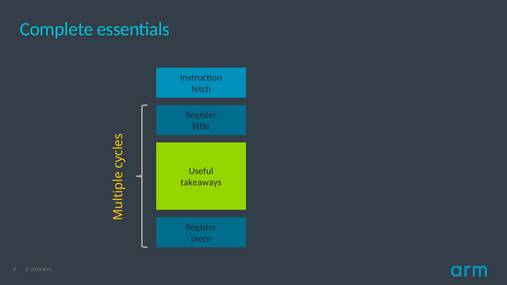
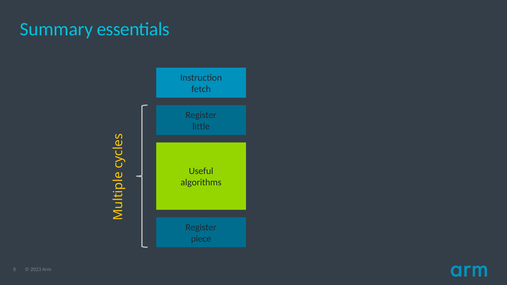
Complete: Complete -> Summary
takeaways: takeaways -> algorithms
